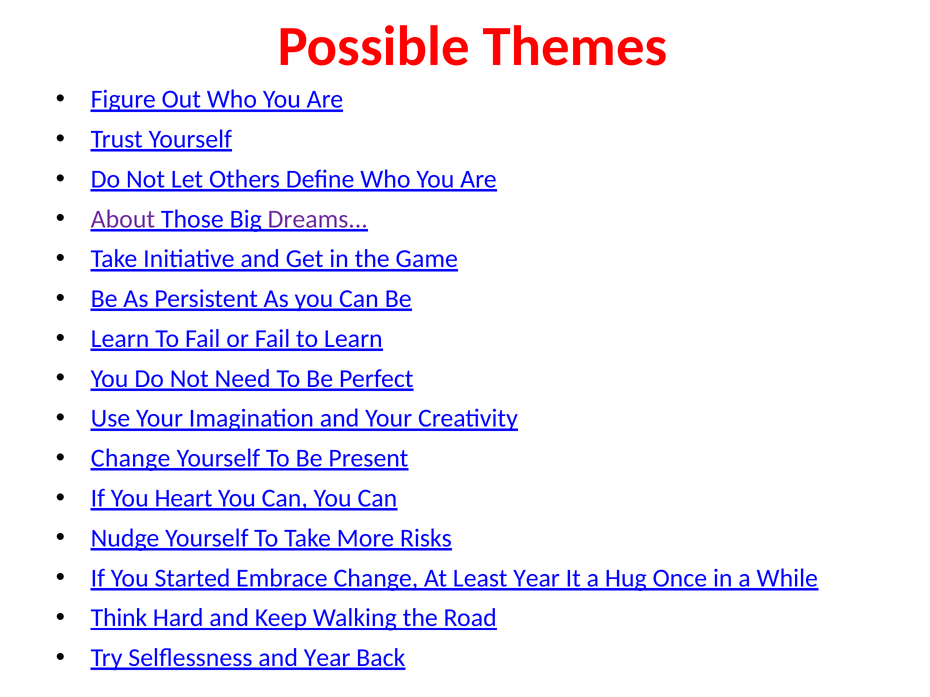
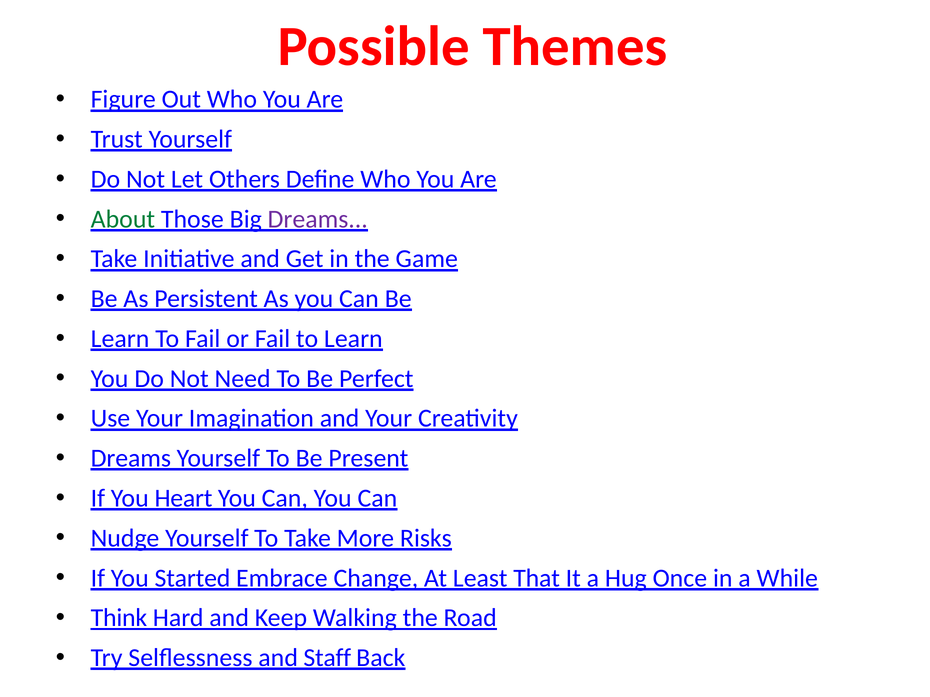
About colour: purple -> green
Change at (131, 459): Change -> Dreams
Least Year: Year -> That
and Year: Year -> Staff
